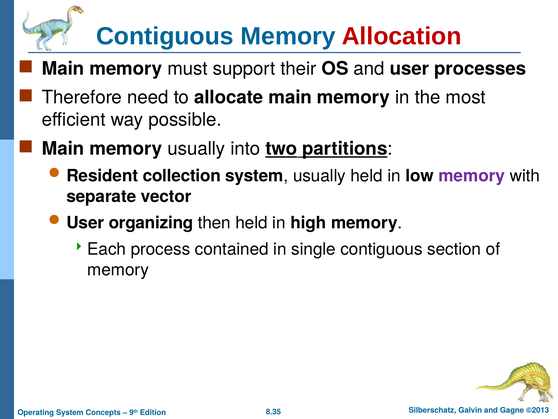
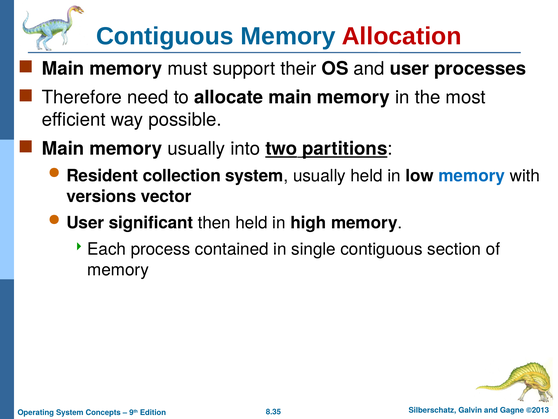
memory at (472, 176) colour: purple -> blue
separate: separate -> versions
organizing: organizing -> significant
